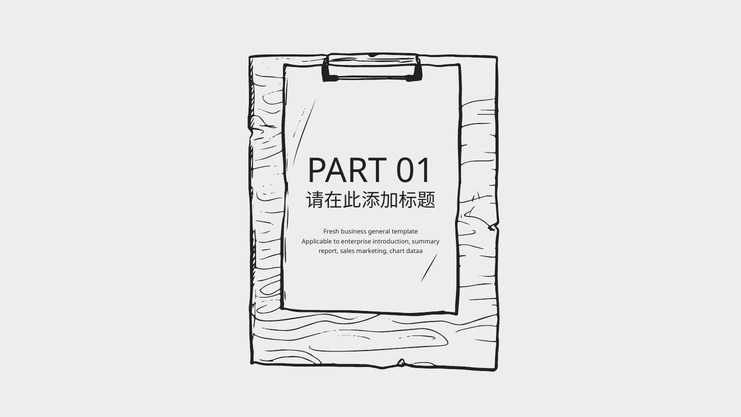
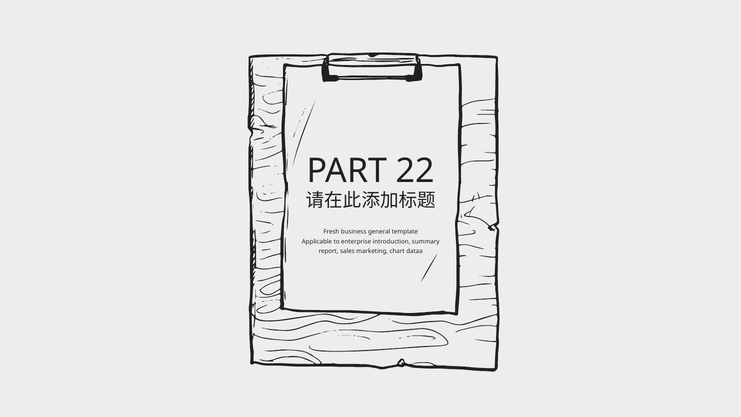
01: 01 -> 22
